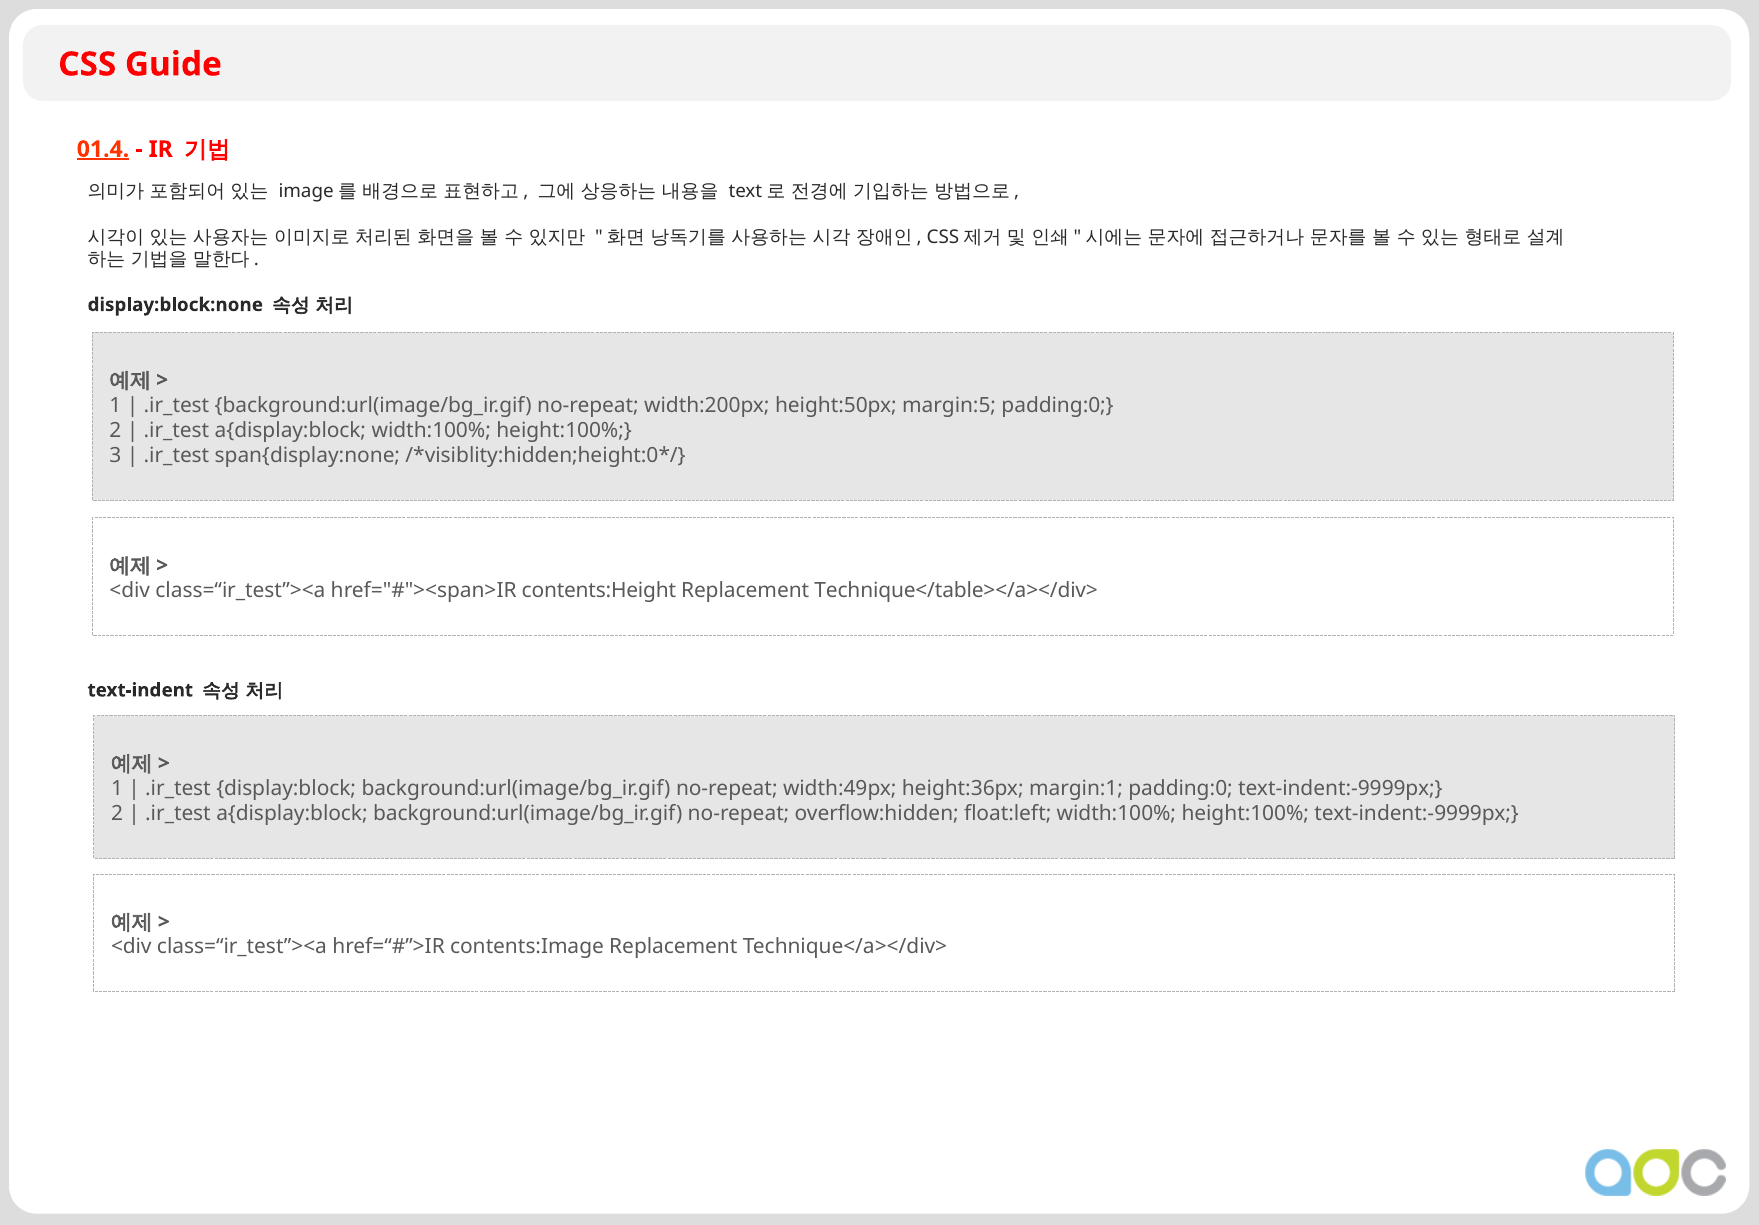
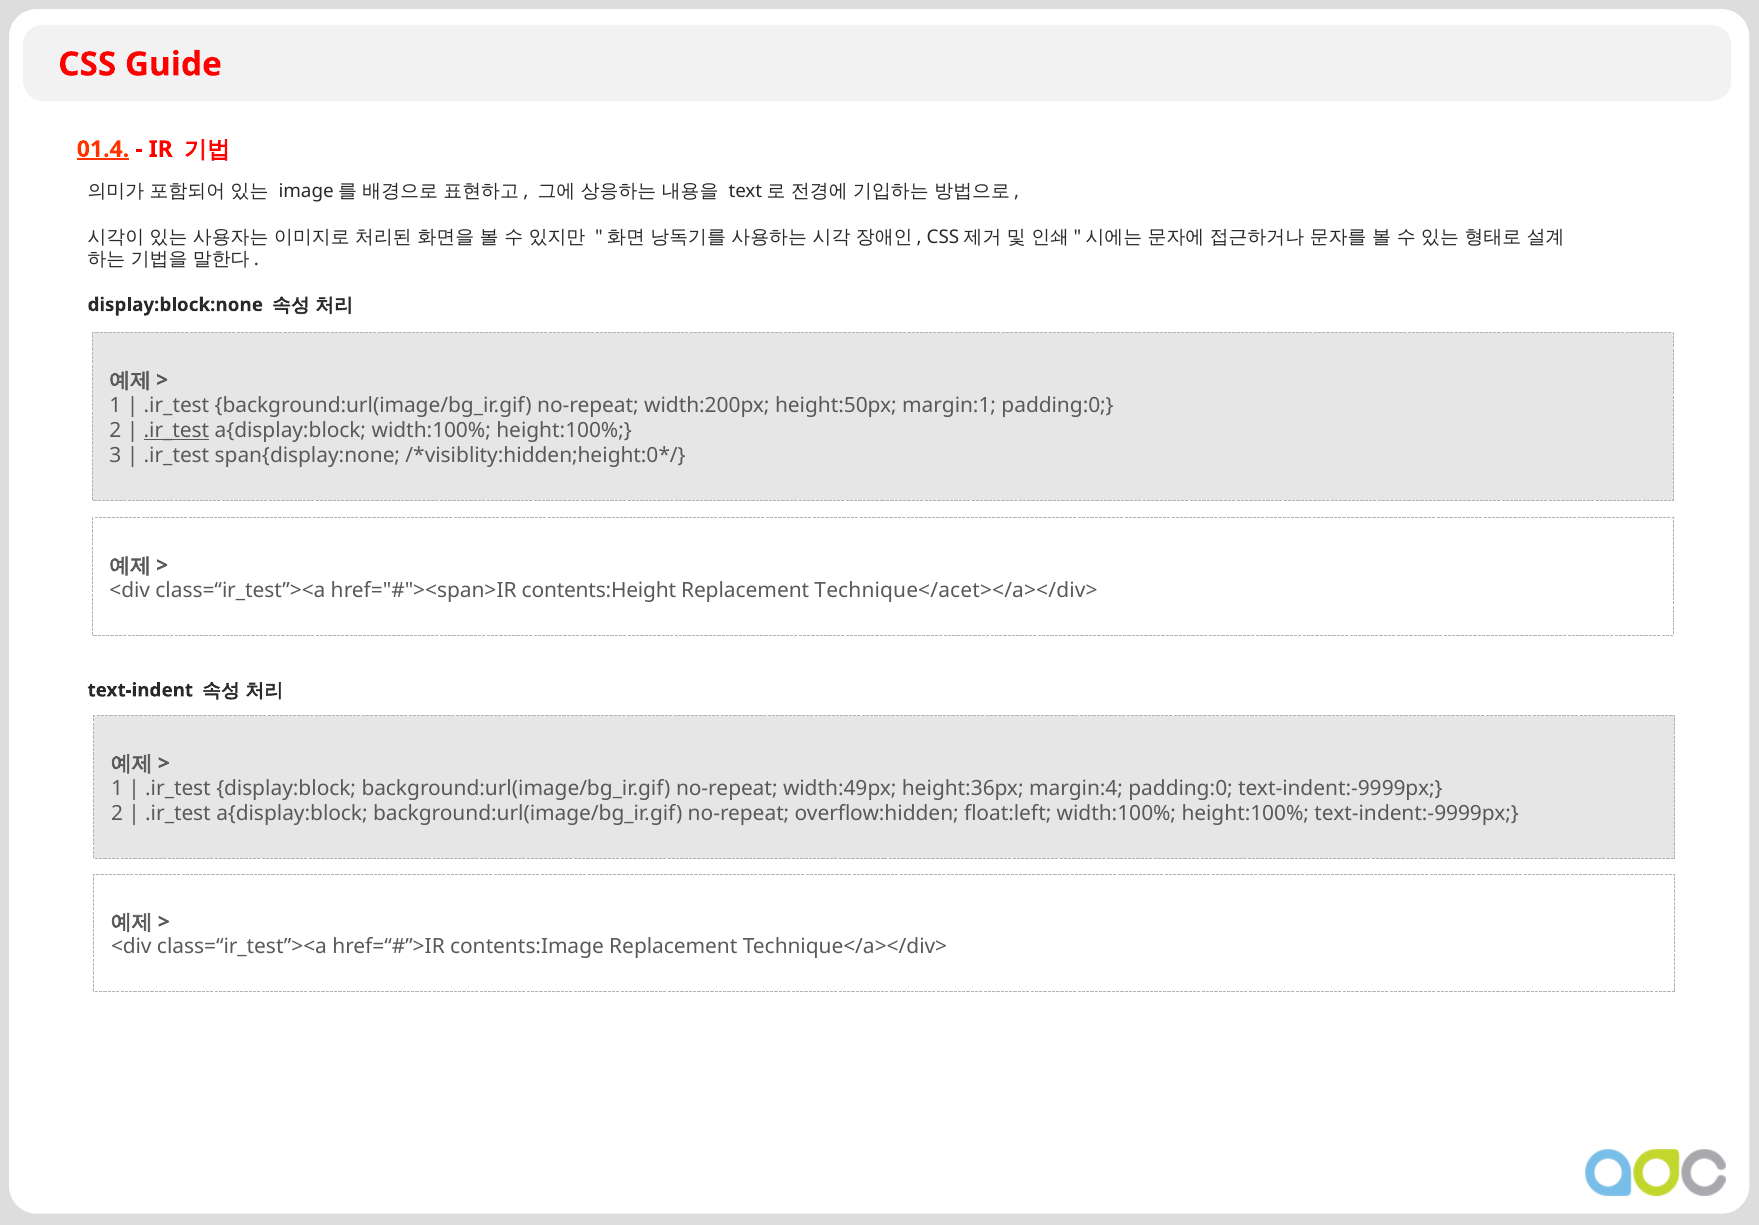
margin:5: margin:5 -> margin:1
.ir_test at (176, 430) underline: none -> present
Technique</table></a></div>: Technique</table></a></div> -> Technique</acet></a></div>
margin:1: margin:1 -> margin:4
